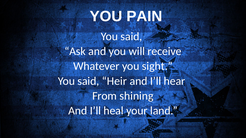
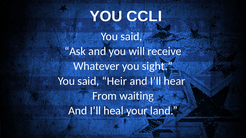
PAIN: PAIN -> CCLI
shining: shining -> waiting
